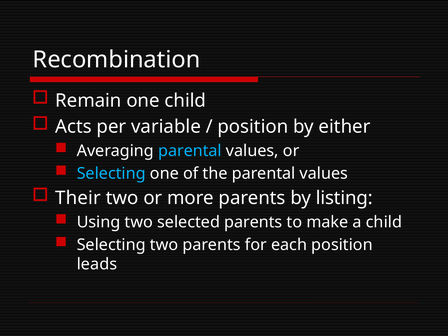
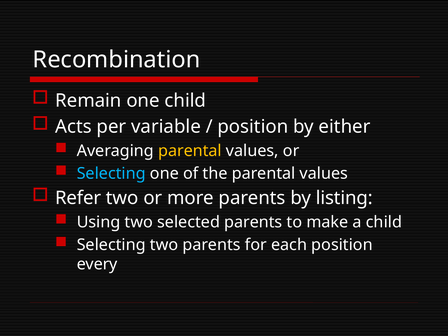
parental at (190, 151) colour: light blue -> yellow
Their: Their -> Refer
leads: leads -> every
